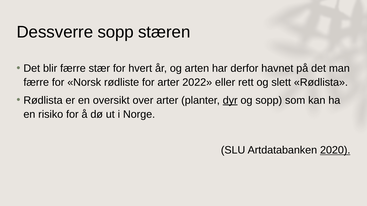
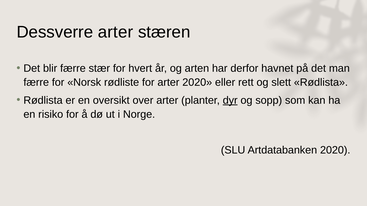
Dessverre sopp: sopp -> arter
arter 2022: 2022 -> 2020
2020 at (335, 150) underline: present -> none
